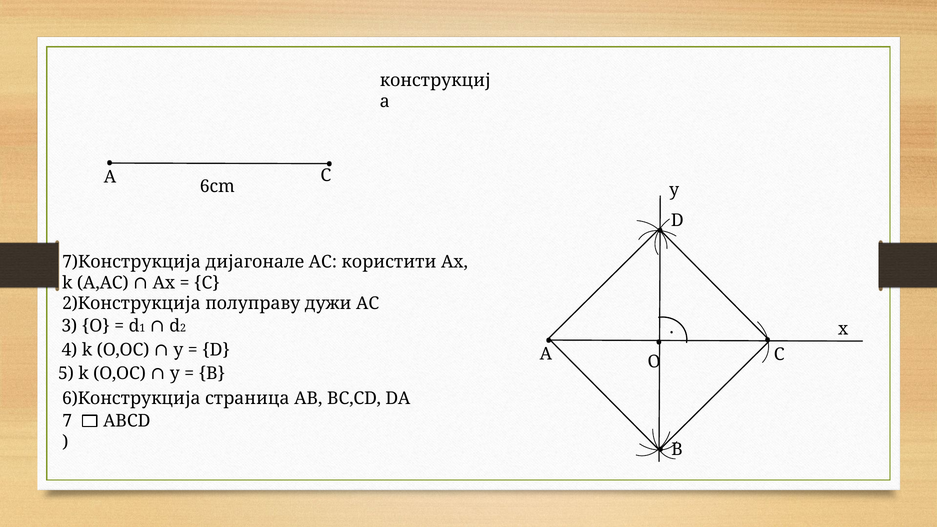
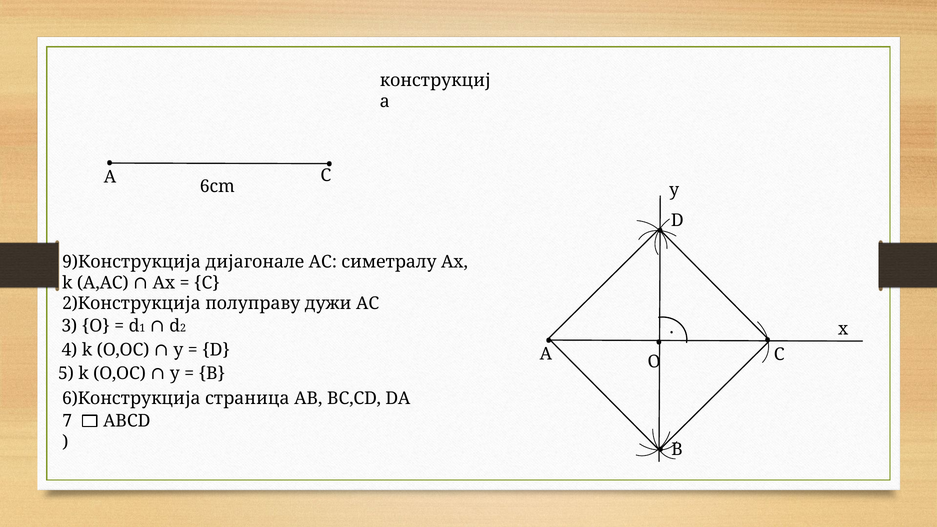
7)Конструкција: 7)Конструкција -> 9)Конструкција
користити: користити -> симетралу
